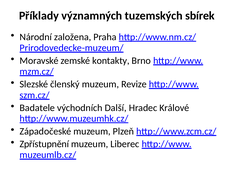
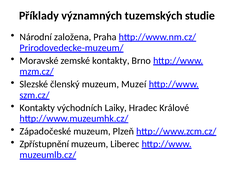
sbírek: sbírek -> studie
Revize: Revize -> Muzeí
Badatele at (37, 108): Badatele -> Kontakty
Další: Další -> Laiky
